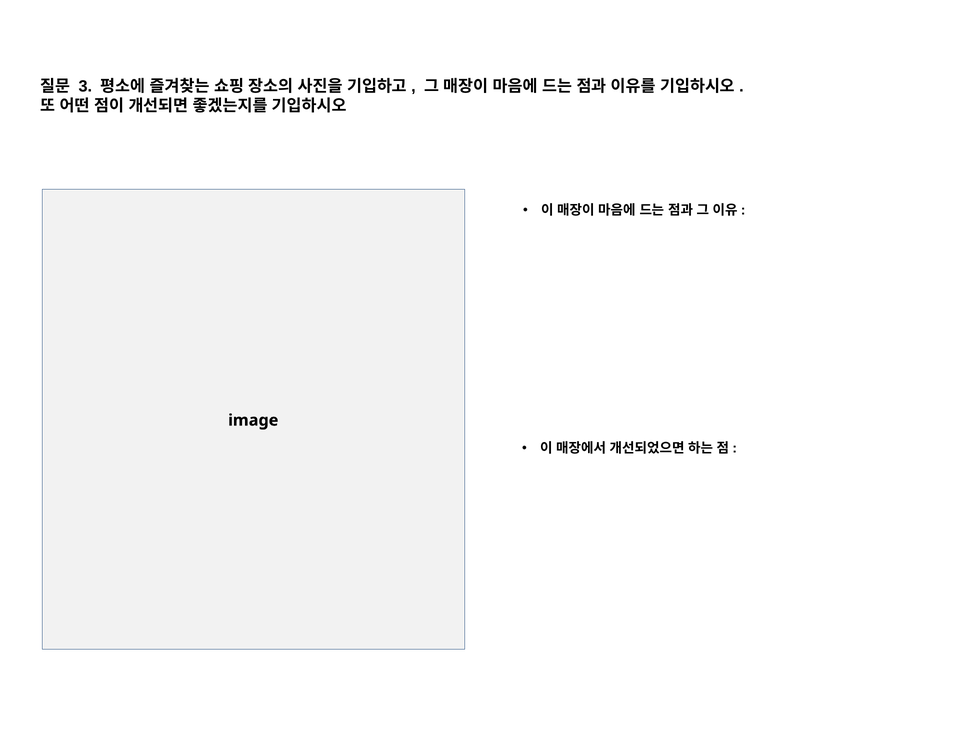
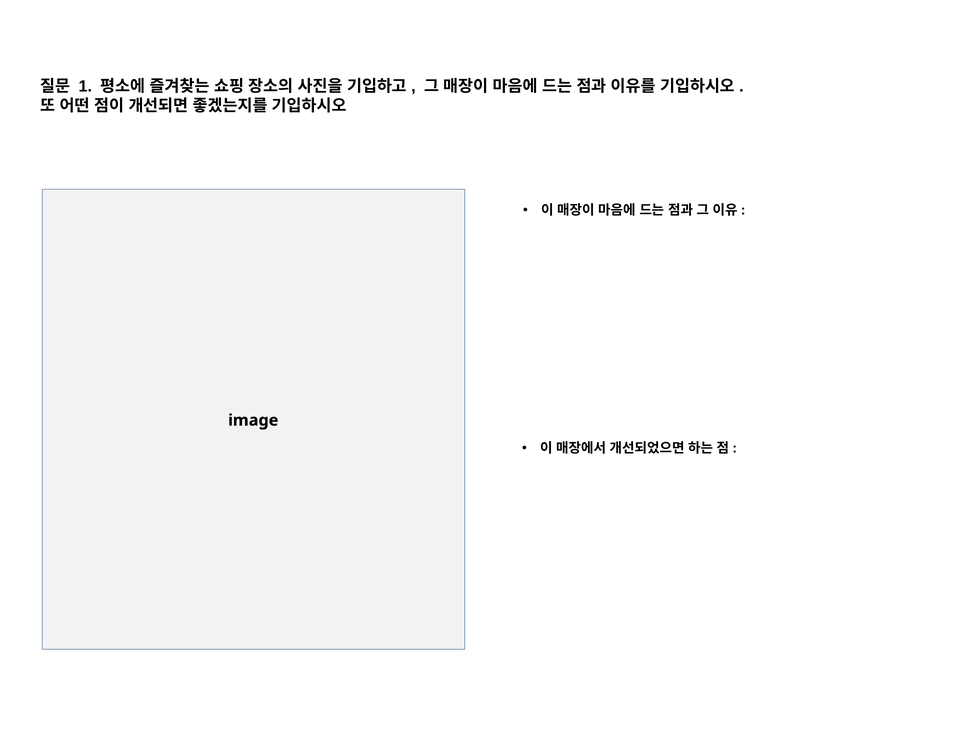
3: 3 -> 1
